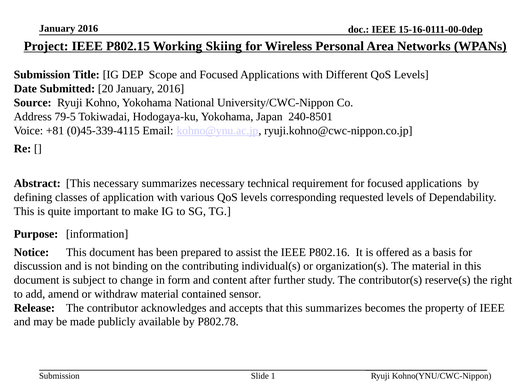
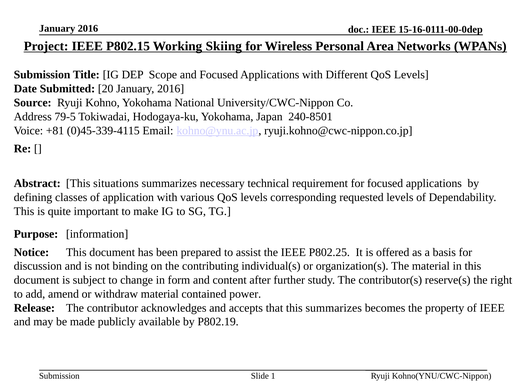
This necessary: necessary -> situations
P802.16: P802.16 -> P802.25
sensor: sensor -> power
P802.78: P802.78 -> P802.19
